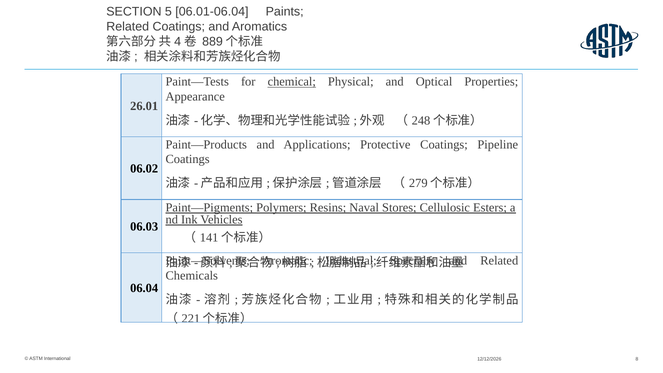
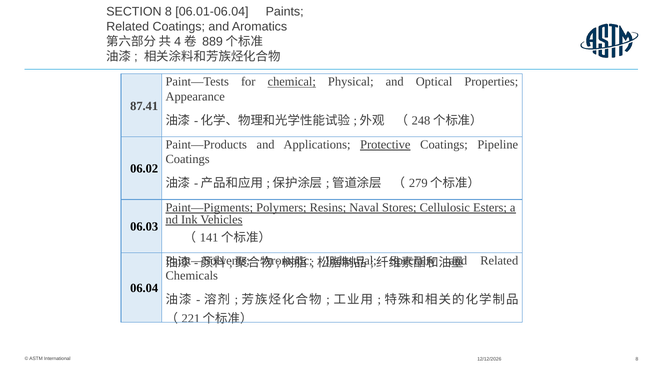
SECTION 5: 5 -> 8
26.01: 26.01 -> 87.41
Protective underline: none -> present
